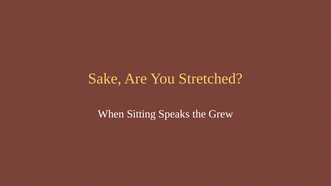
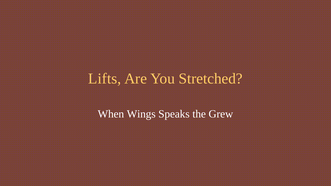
Sake: Sake -> Lifts
Sitting: Sitting -> Wings
